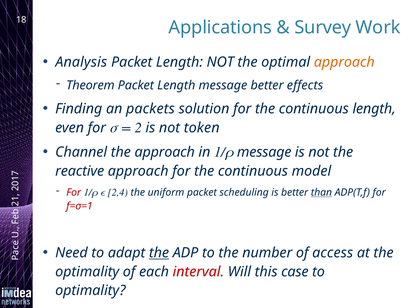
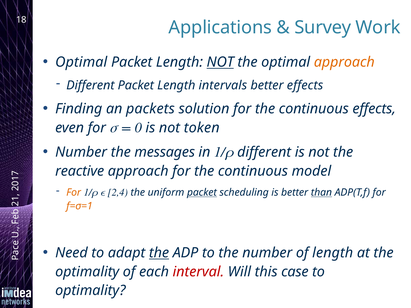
Analysis at (81, 62): Analysis -> Optimal
NOT at (220, 62) underline: none -> present
Theorem at (90, 85): Theorem -> Different
Length message: message -> intervals
continuous length: length -> effects
2 at (138, 128): 2 -> 0
Channel at (81, 152): Channel -> Number
the approach: approach -> messages
1/ρ message: message -> different
For at (74, 193) colour: red -> orange
packet at (202, 193) underline: none -> present
f=σ=1 colour: red -> orange
of access: access -> length
